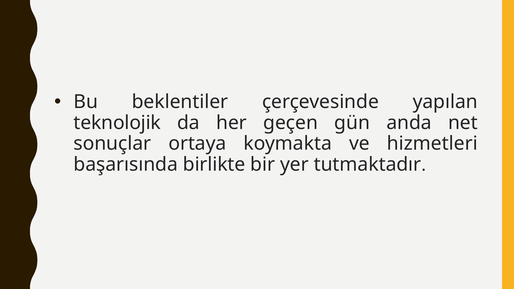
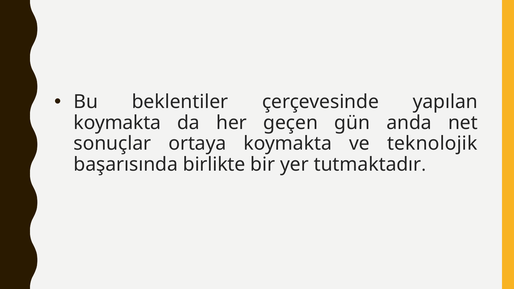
teknolojik at (117, 123): teknolojik -> koymakta
hizmetleri: hizmetleri -> teknolojik
